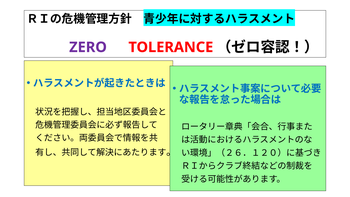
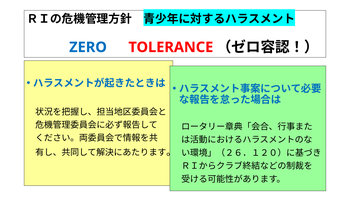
ZERO colour: purple -> blue
